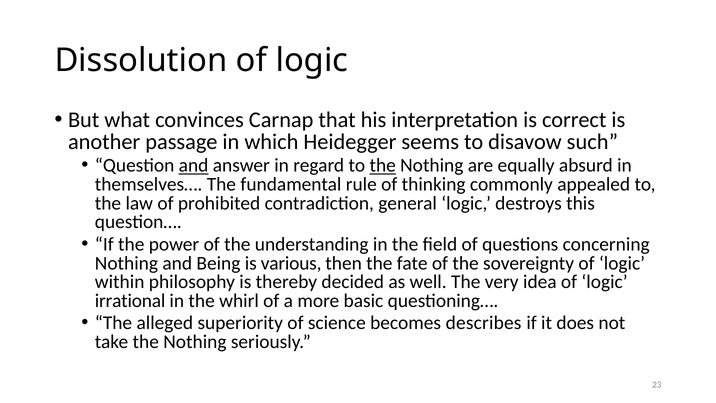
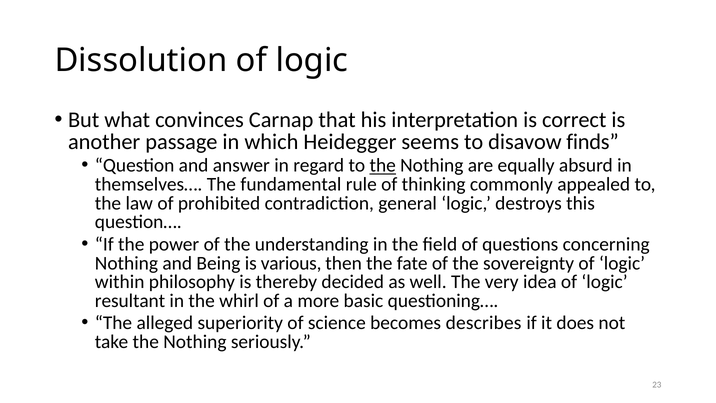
such: such -> finds
and at (194, 165) underline: present -> none
irrational: irrational -> resultant
